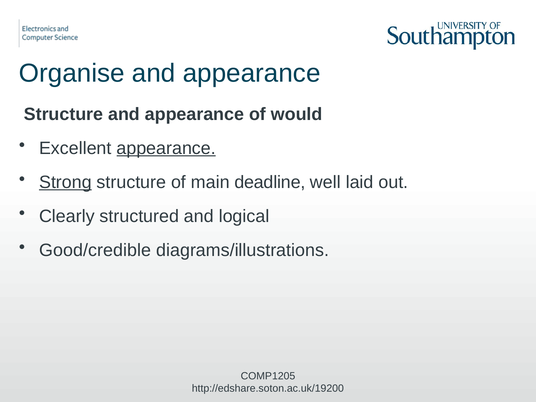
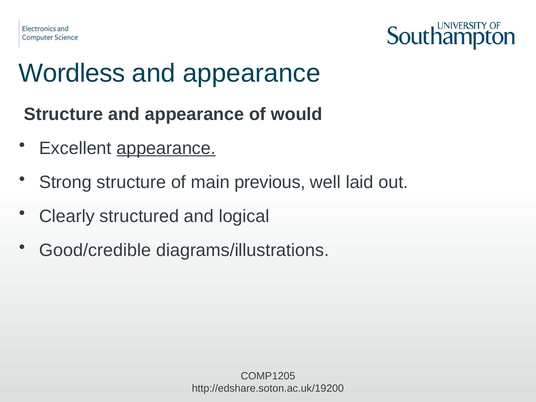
Organise: Organise -> Wordless
Strong underline: present -> none
deadline: deadline -> previous
